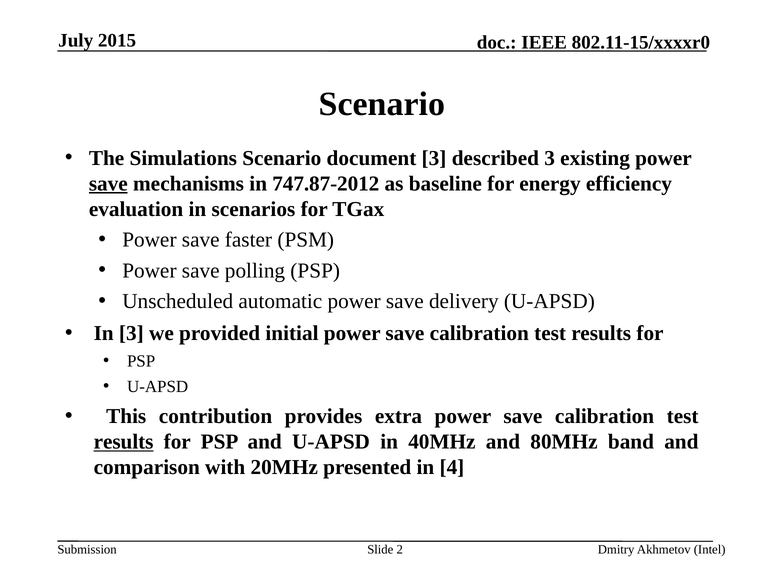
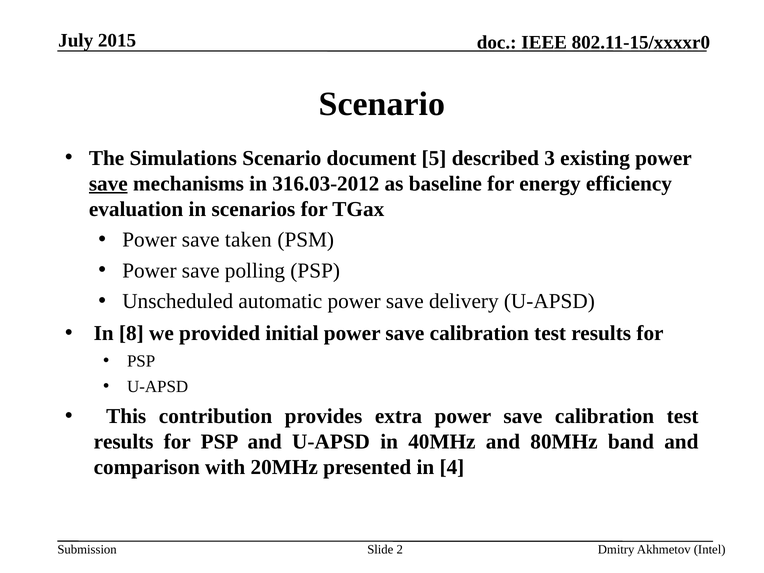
document 3: 3 -> 5
747.87-2012: 747.87-2012 -> 316.03-2012
faster: faster -> taken
In 3: 3 -> 8
results at (124, 442) underline: present -> none
